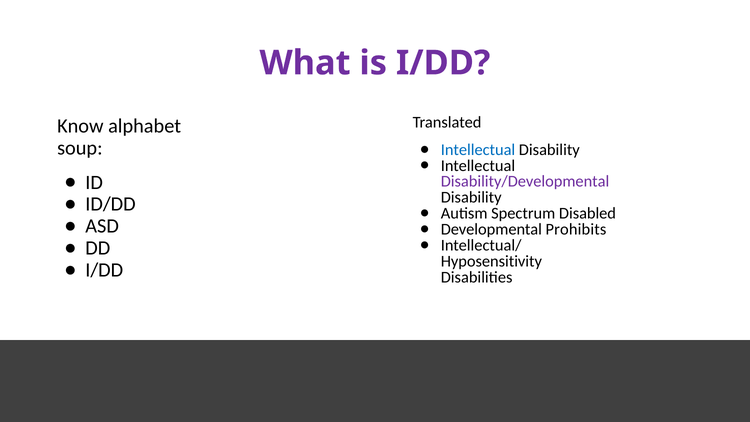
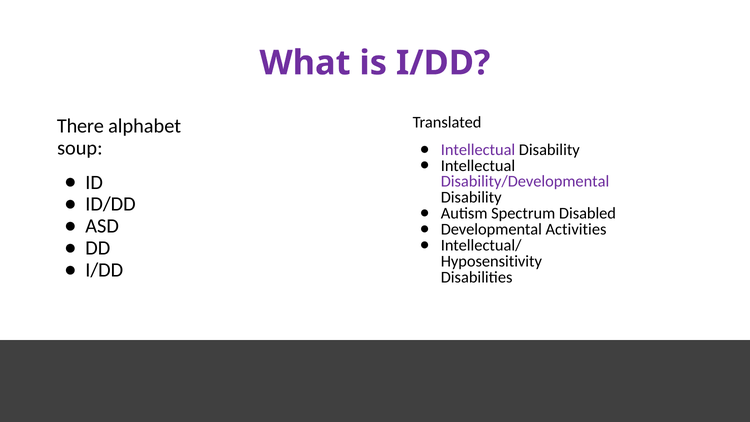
Know: Know -> There
Intellectual at (478, 150) colour: blue -> purple
Prohibits: Prohibits -> Activities
